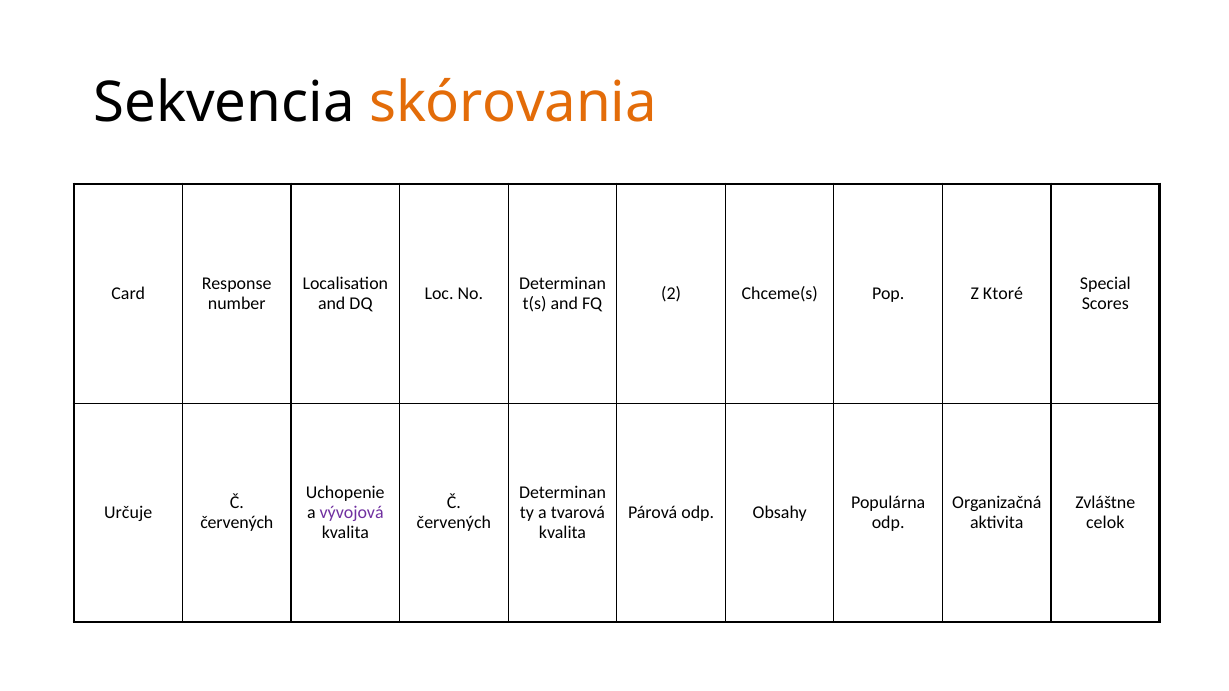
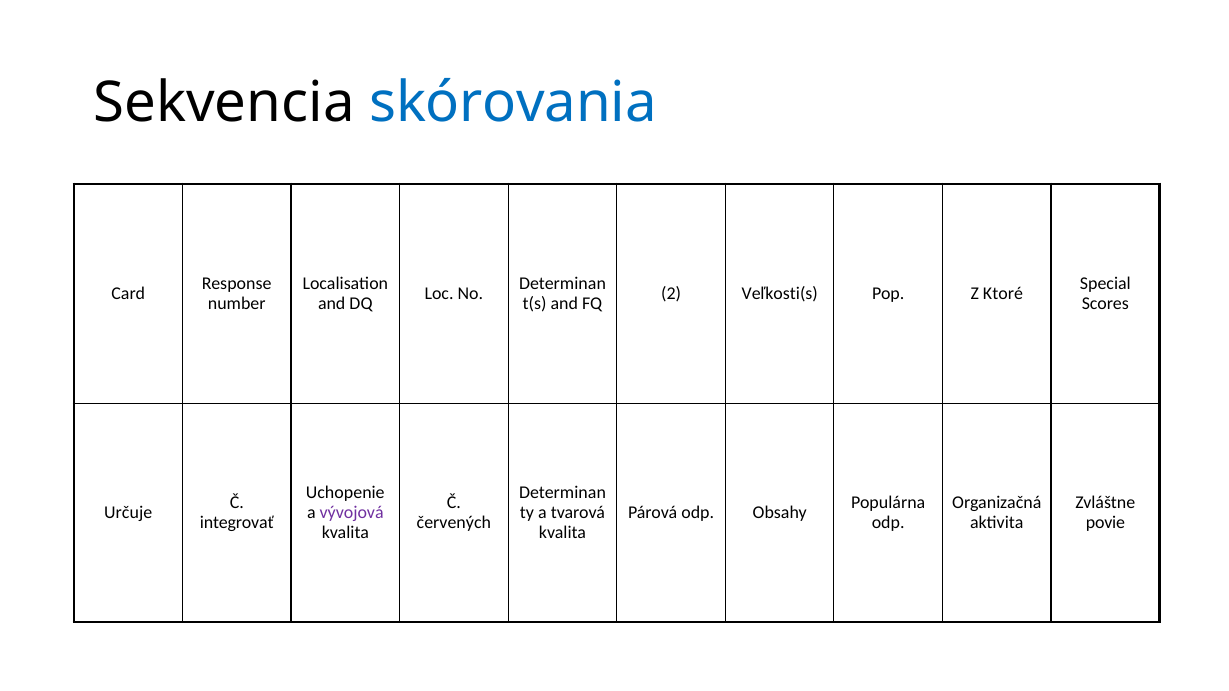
skórovania colour: orange -> blue
Chceme(s: Chceme(s -> Veľkosti(s
červených at (237, 523): červených -> integrovať
celok: celok -> povie
